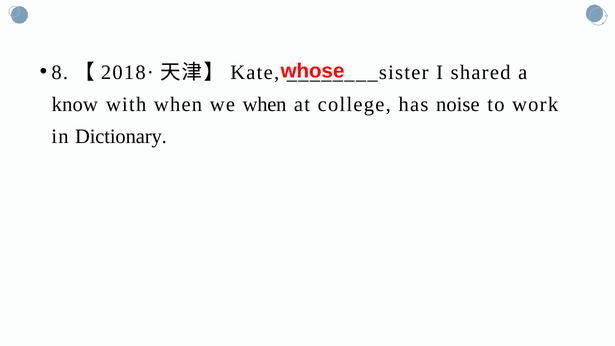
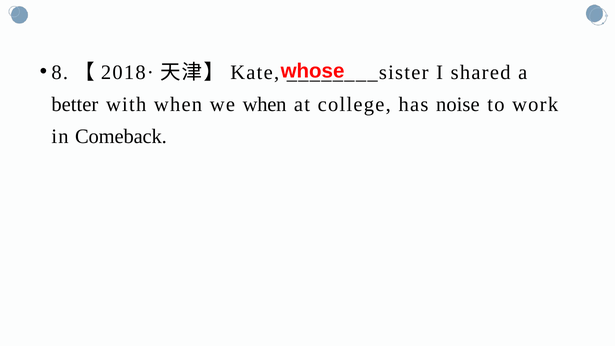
know: know -> better
Dictionary: Dictionary -> Comeback
